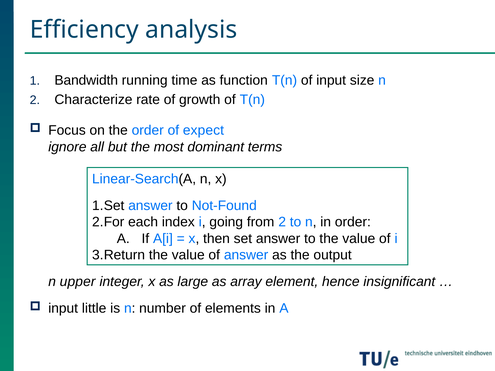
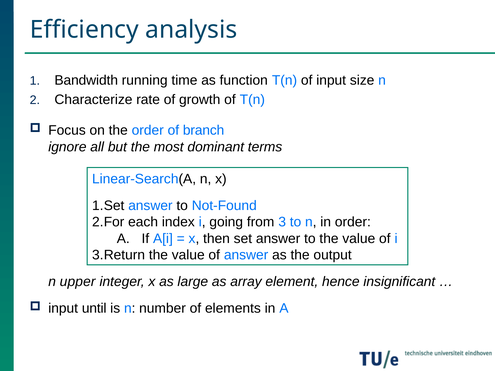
expect: expect -> branch
from 2: 2 -> 3
little: little -> until
